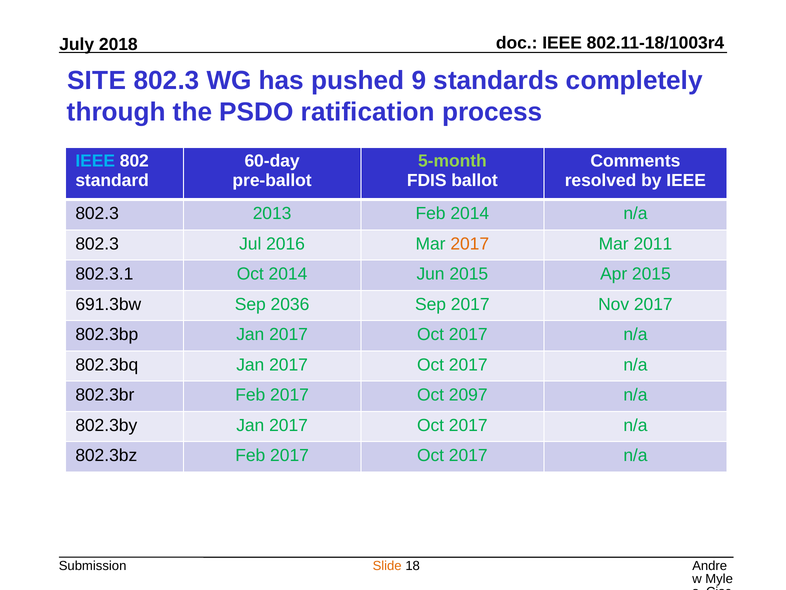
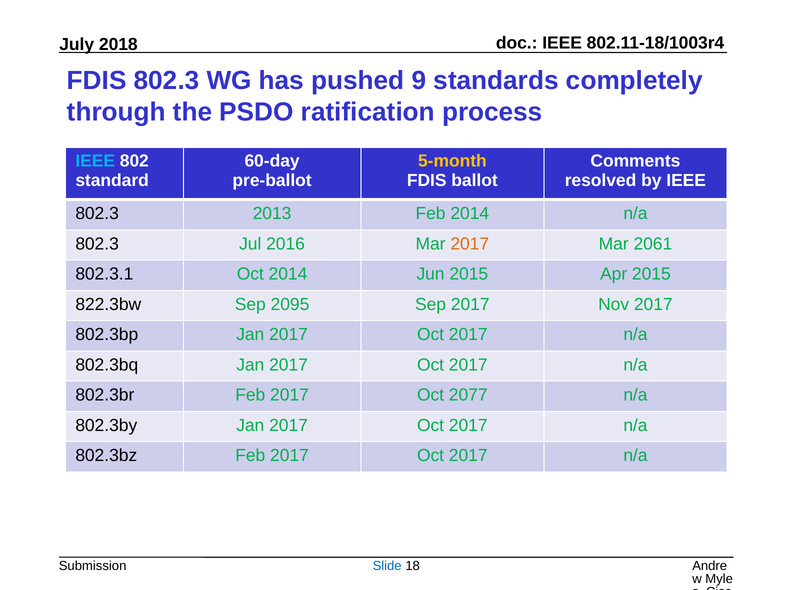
SITE at (97, 80): SITE -> FDIS
5-month colour: light green -> yellow
2011: 2011 -> 2061
691.3bw: 691.3bw -> 822.3bw
2036: 2036 -> 2095
2097: 2097 -> 2077
Slide colour: orange -> blue
